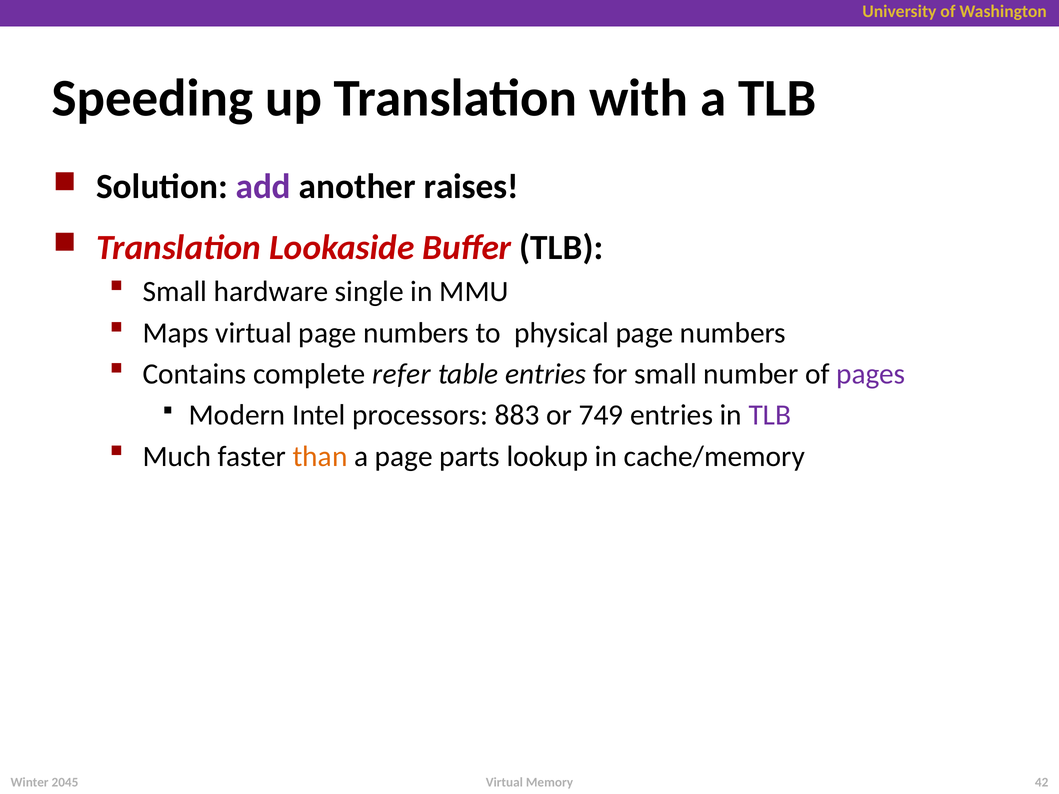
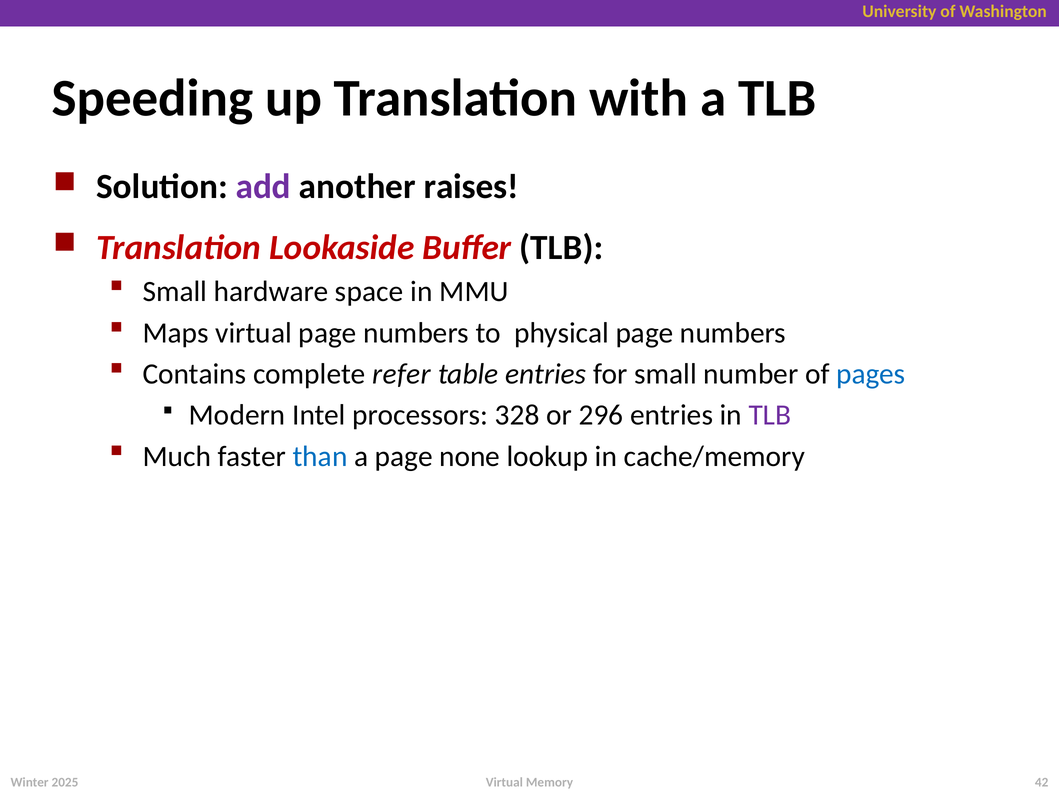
single: single -> space
pages colour: purple -> blue
883: 883 -> 328
749: 749 -> 296
than colour: orange -> blue
parts: parts -> none
2045: 2045 -> 2025
